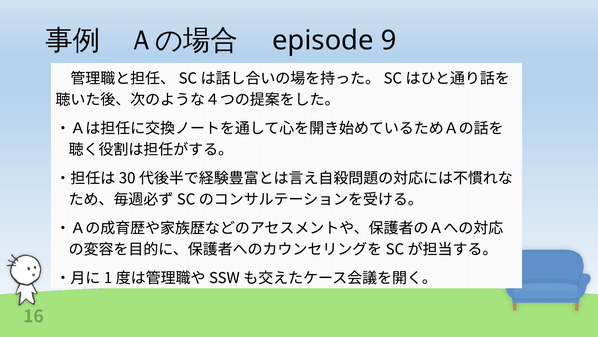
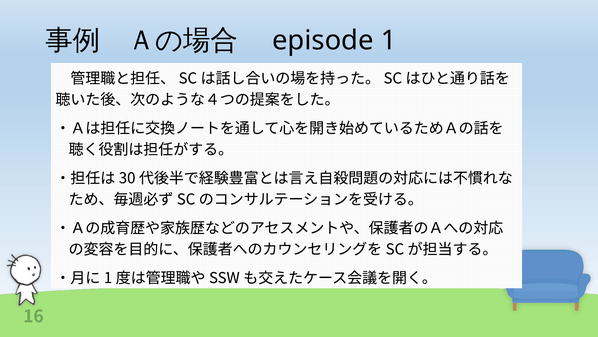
9: 9 -> 1
